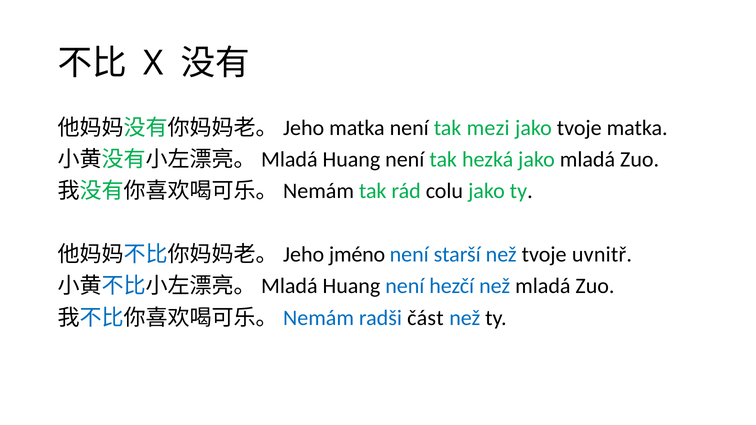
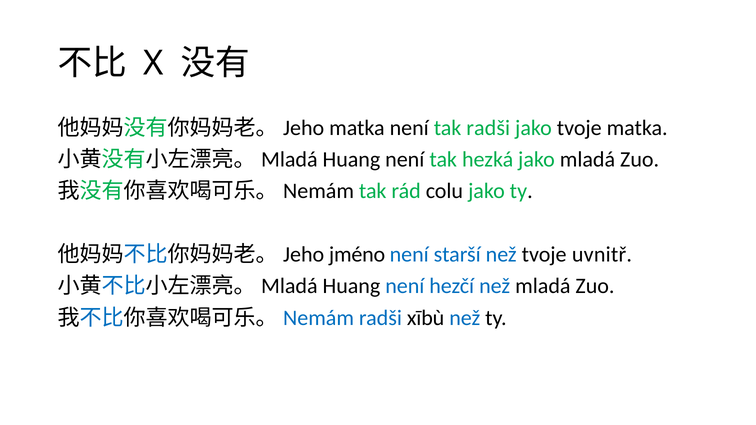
tak mezi: mezi -> radši
část: část -> xībù
